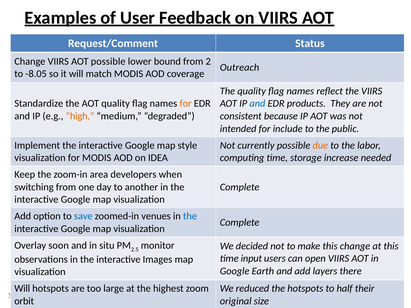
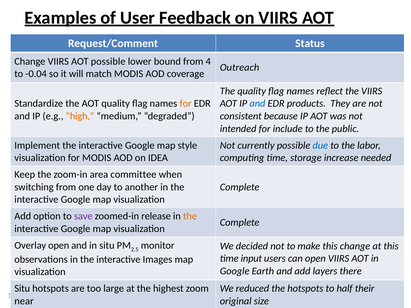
2: 2 -> 4
-8.05: -8.05 -> -0.04
due colour: orange -> blue
developers: developers -> committee
save colour: blue -> purple
venues: venues -> release
the at (190, 216) colour: blue -> orange
Overlay soon: soon -> open
Will at (22, 289): Will -> Situ
orbit: orbit -> near
